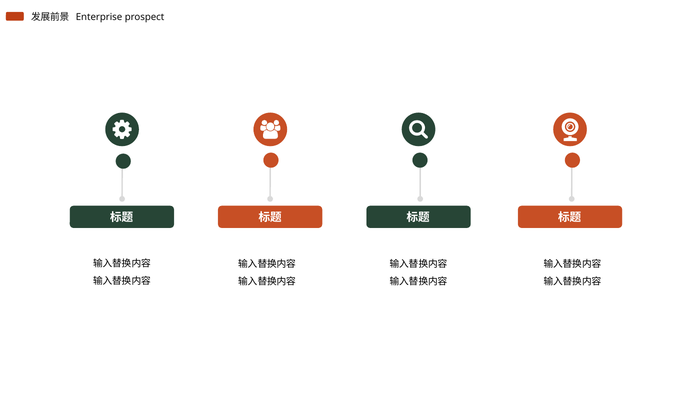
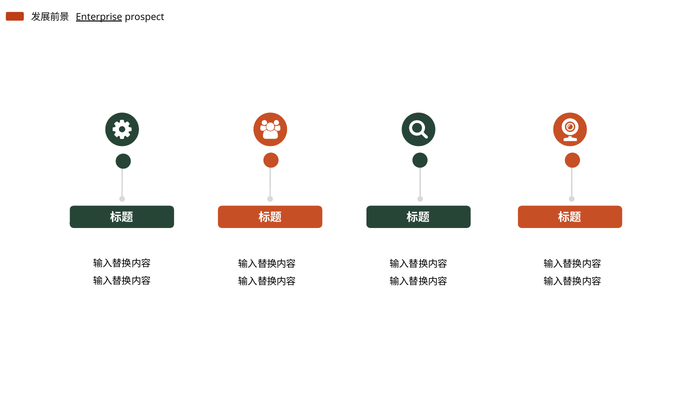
Enterprise underline: none -> present
